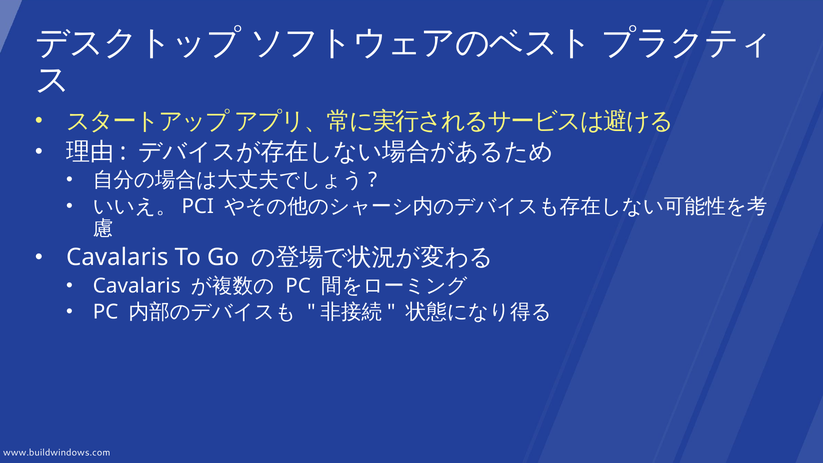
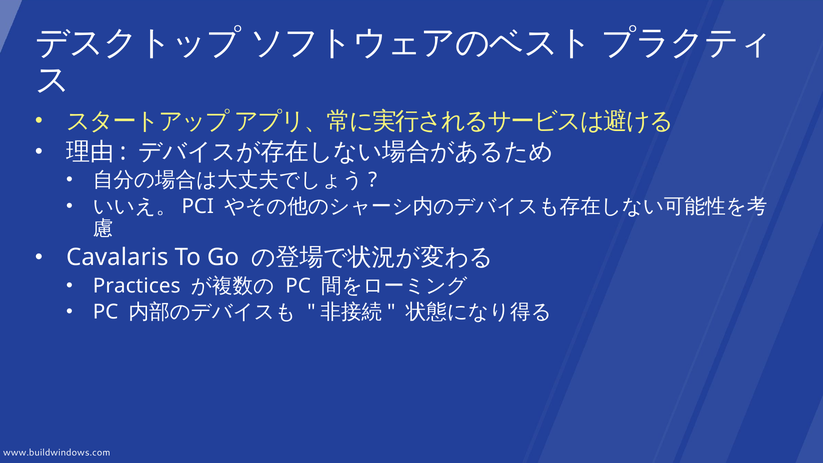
Cavalaris at (137, 286): Cavalaris -> Practices
